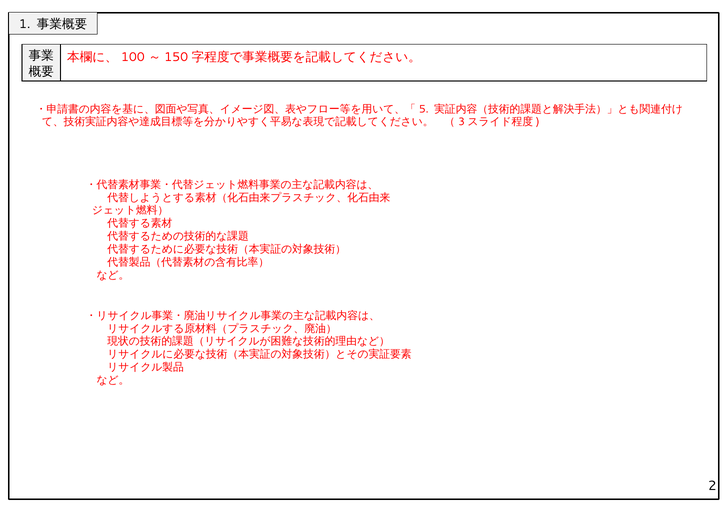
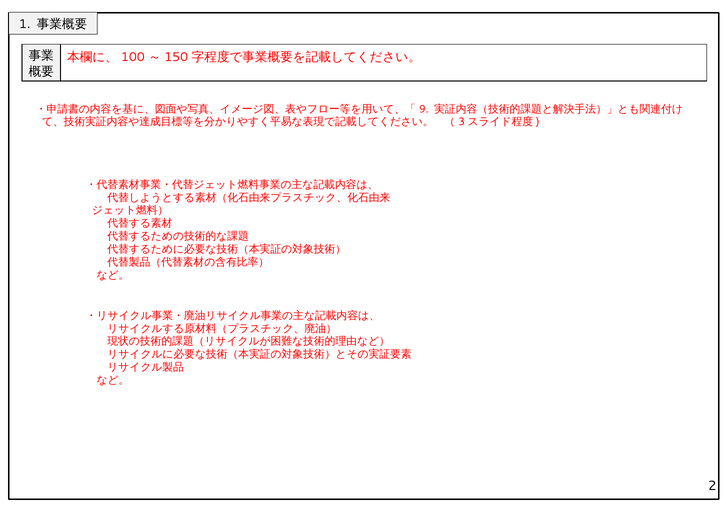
5: 5 -> 9
